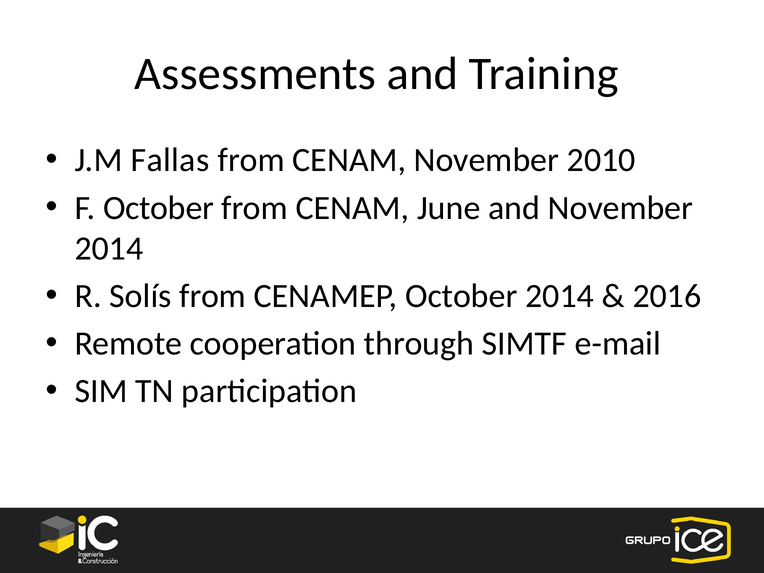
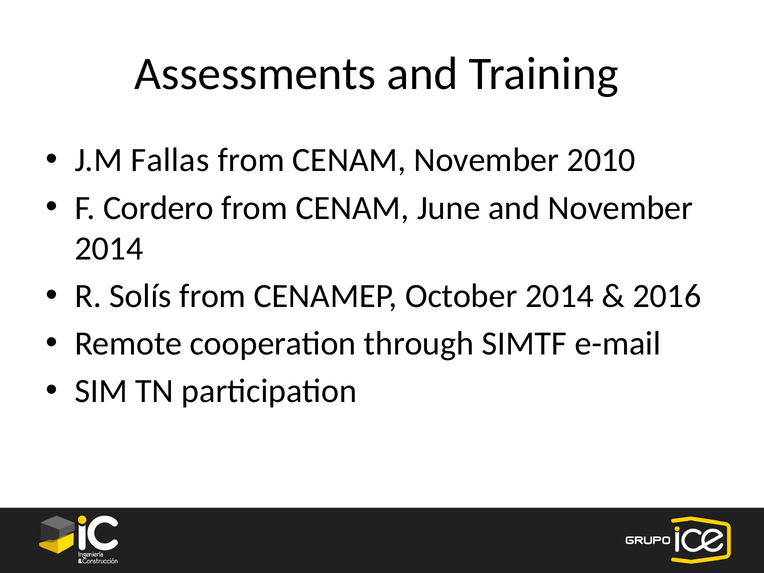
F October: October -> Cordero
